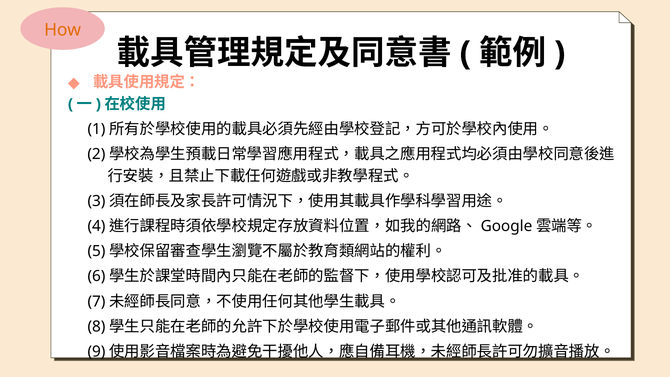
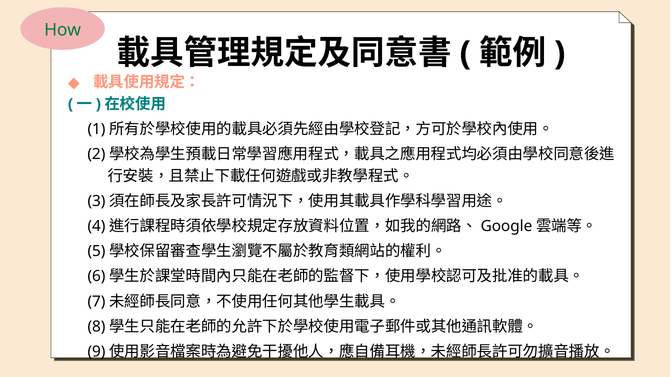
How colour: orange -> green
